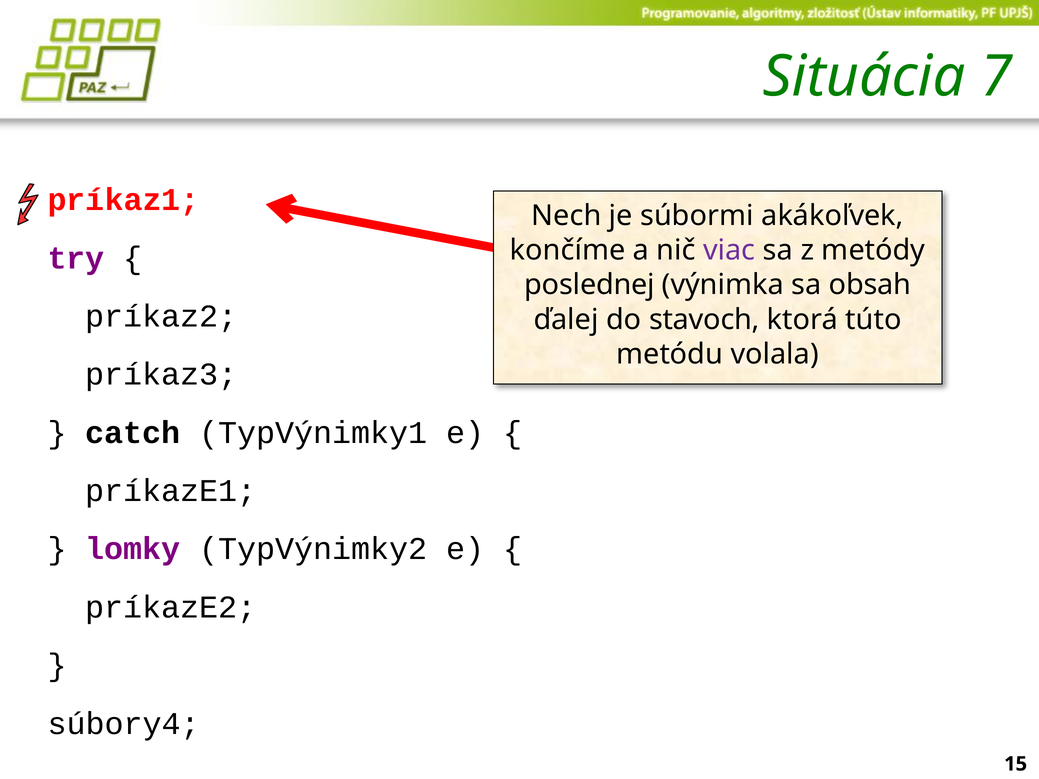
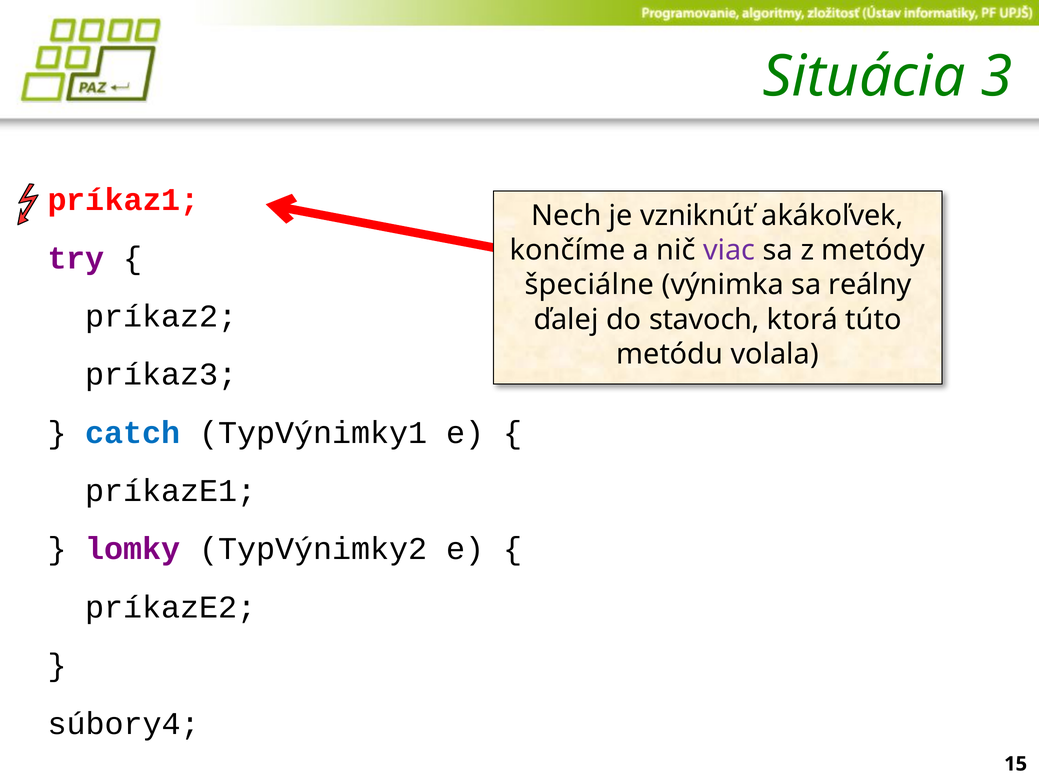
7: 7 -> 3
súbormi: súbormi -> vzniknúť
poslednej: poslednej -> špeciálne
obsah: obsah -> reálny
catch colour: black -> blue
